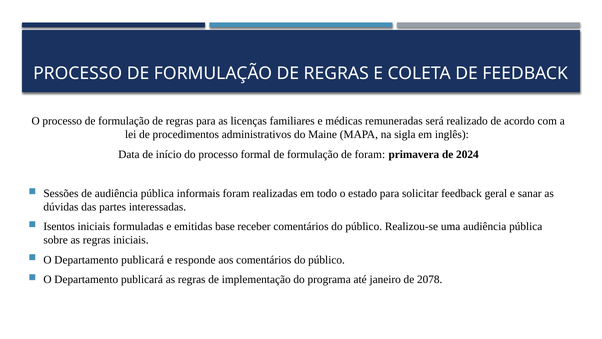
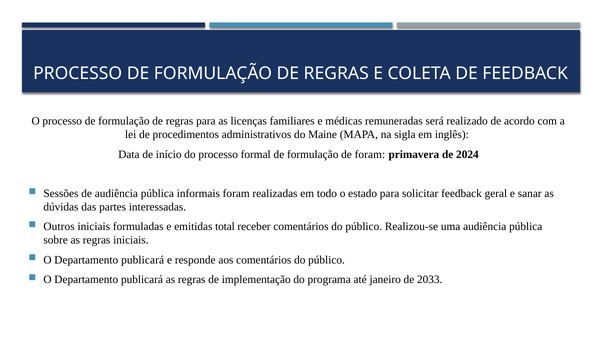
Isentos: Isentos -> Outros
base: base -> total
2078: 2078 -> 2033
